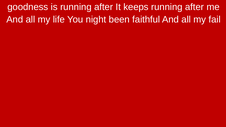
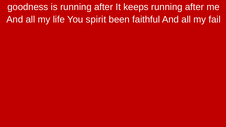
night: night -> spirit
